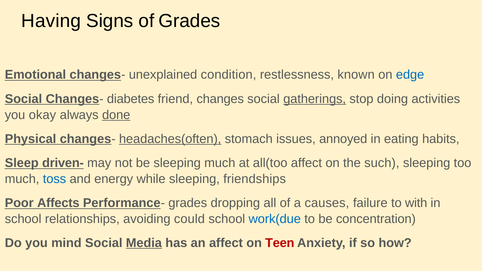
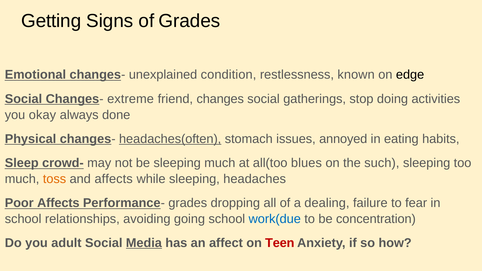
Having: Having -> Getting
edge colour: blue -> black
diabetes: diabetes -> extreme
gatherings underline: present -> none
done underline: present -> none
driven-: driven- -> crowd-
all(too affect: affect -> blues
toss colour: blue -> orange
and energy: energy -> affects
friendships: friendships -> headaches
causes: causes -> dealing
with: with -> fear
could: could -> going
mind: mind -> adult
